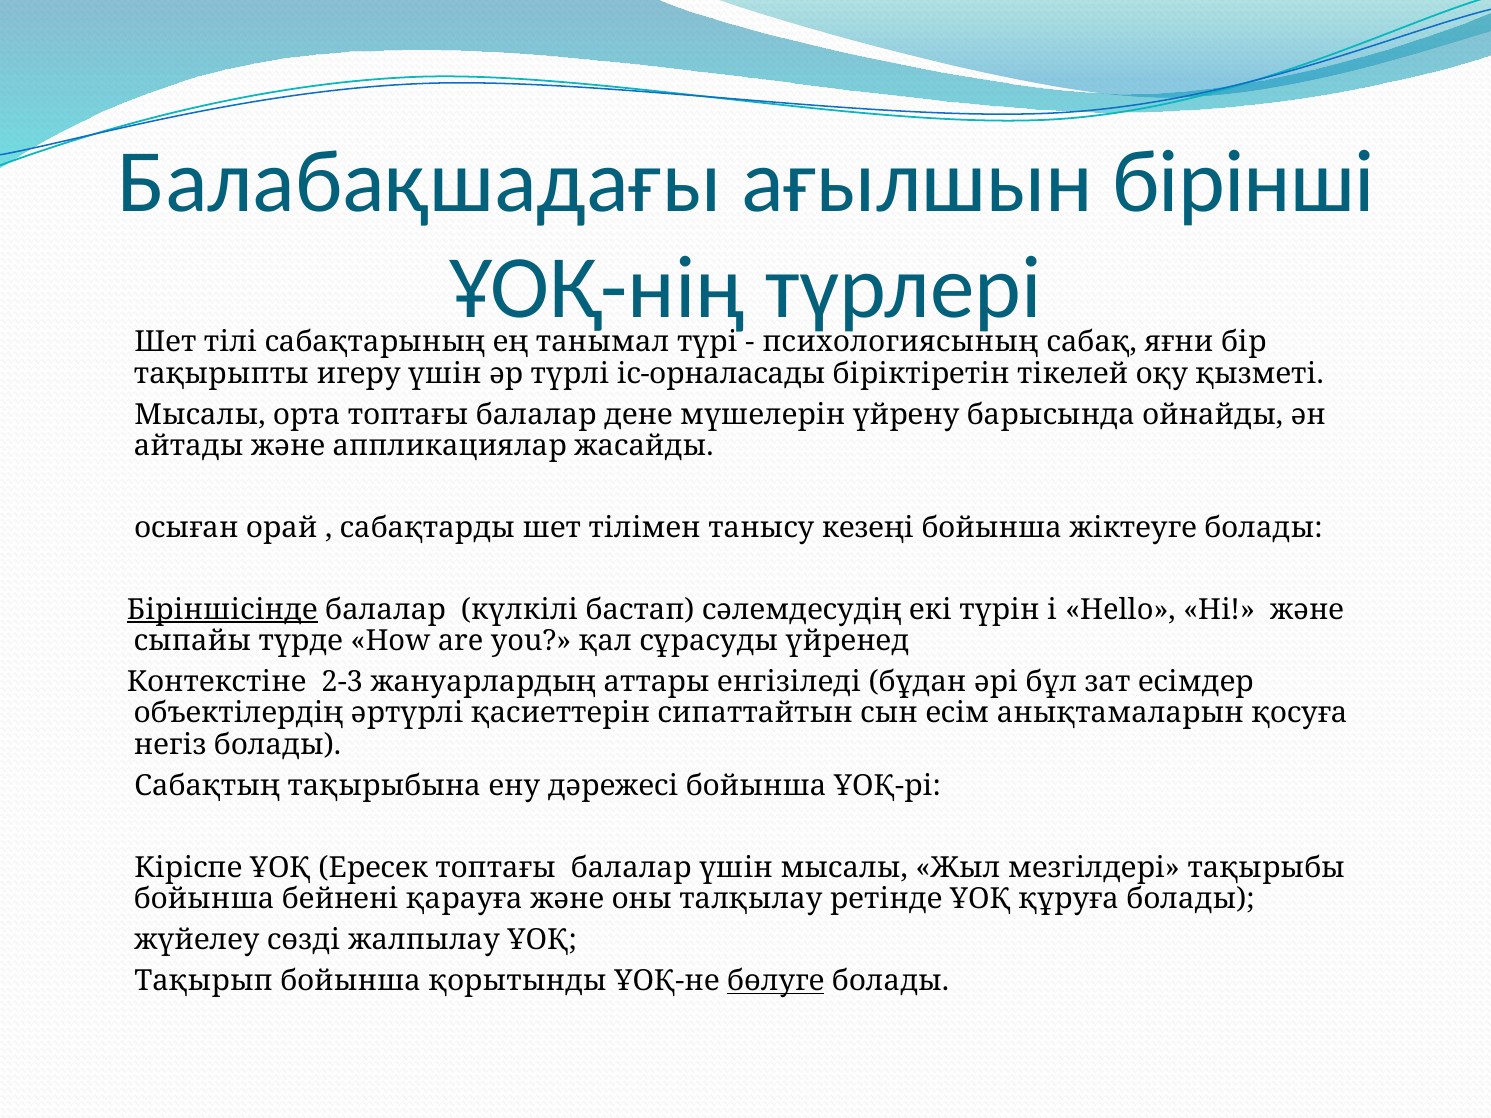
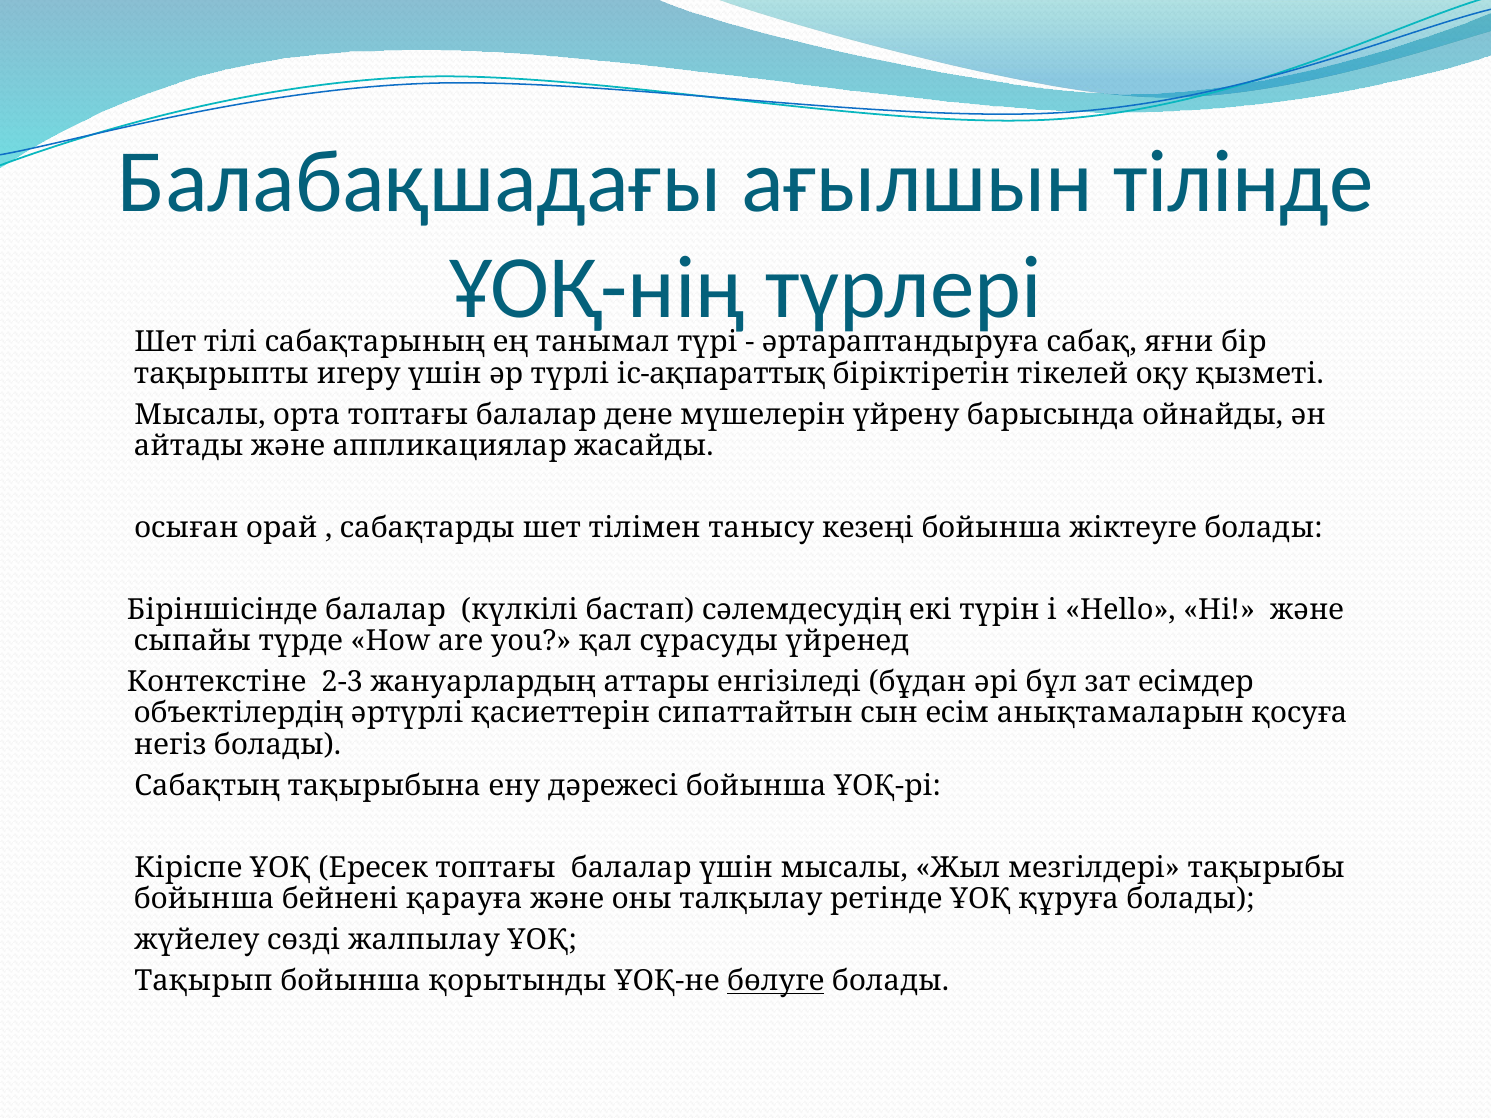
бірінші: бірінші -> тілінде
психологиясының: психологиясының -> әртараптандыруға
іс-орналасады: іс-орналасады -> іс-ақпараттық
Біріншісінде underline: present -> none
